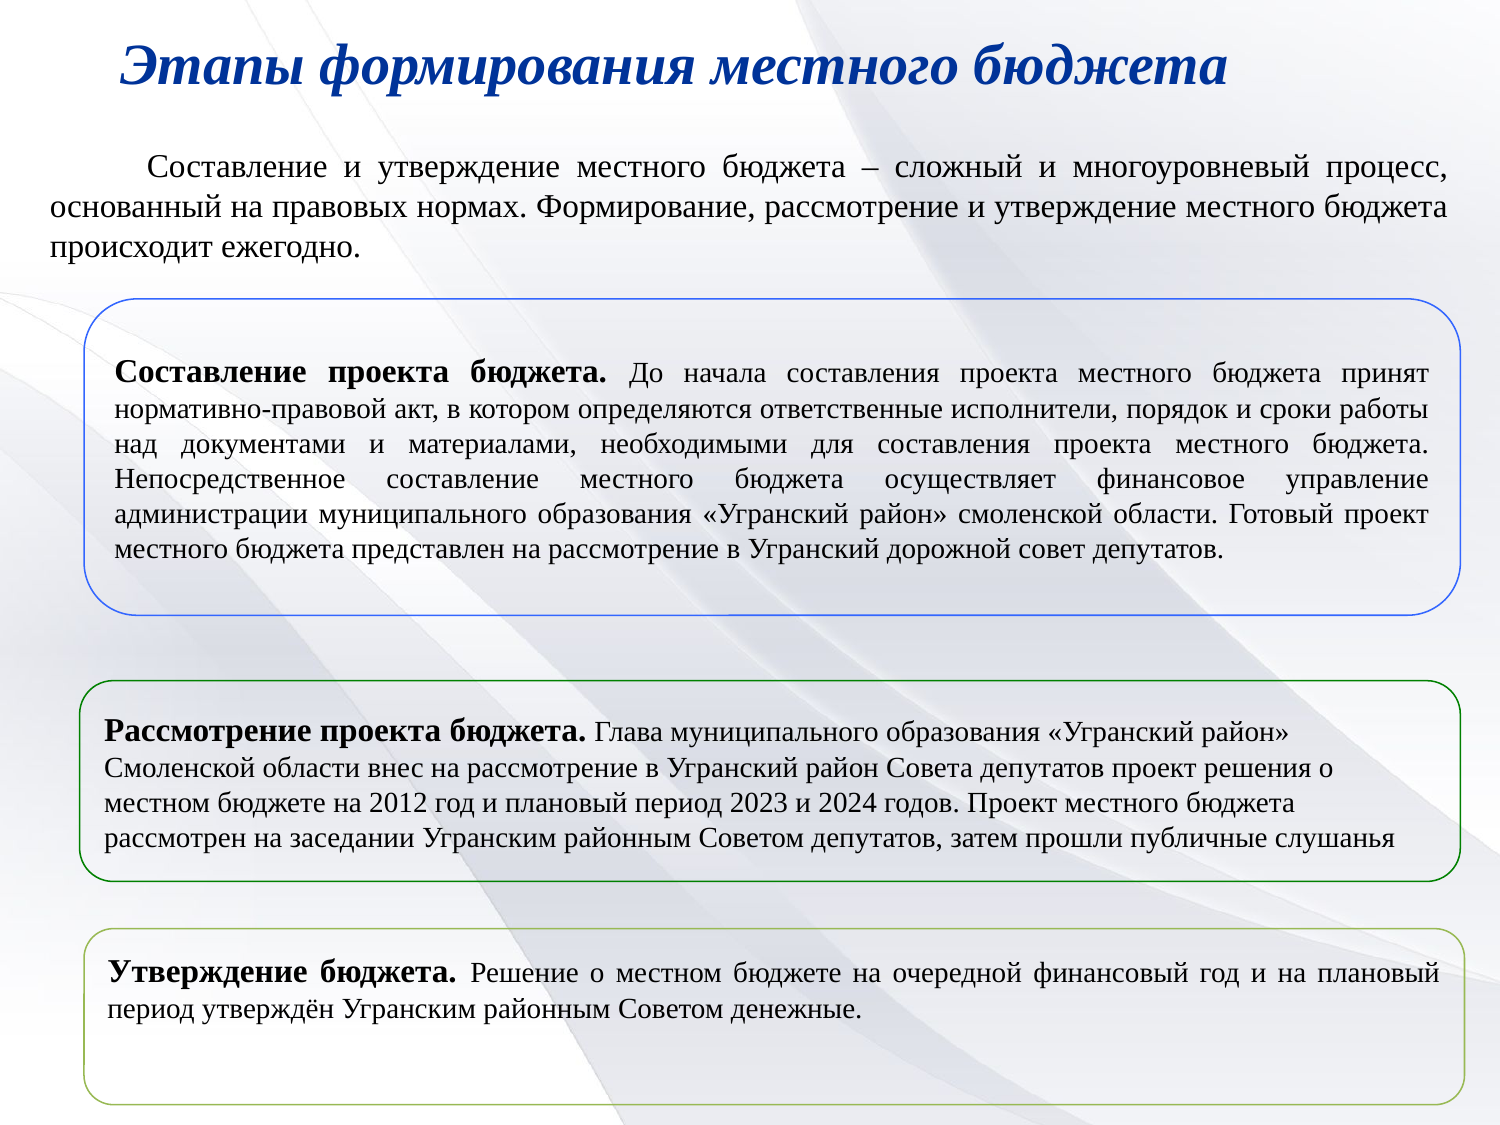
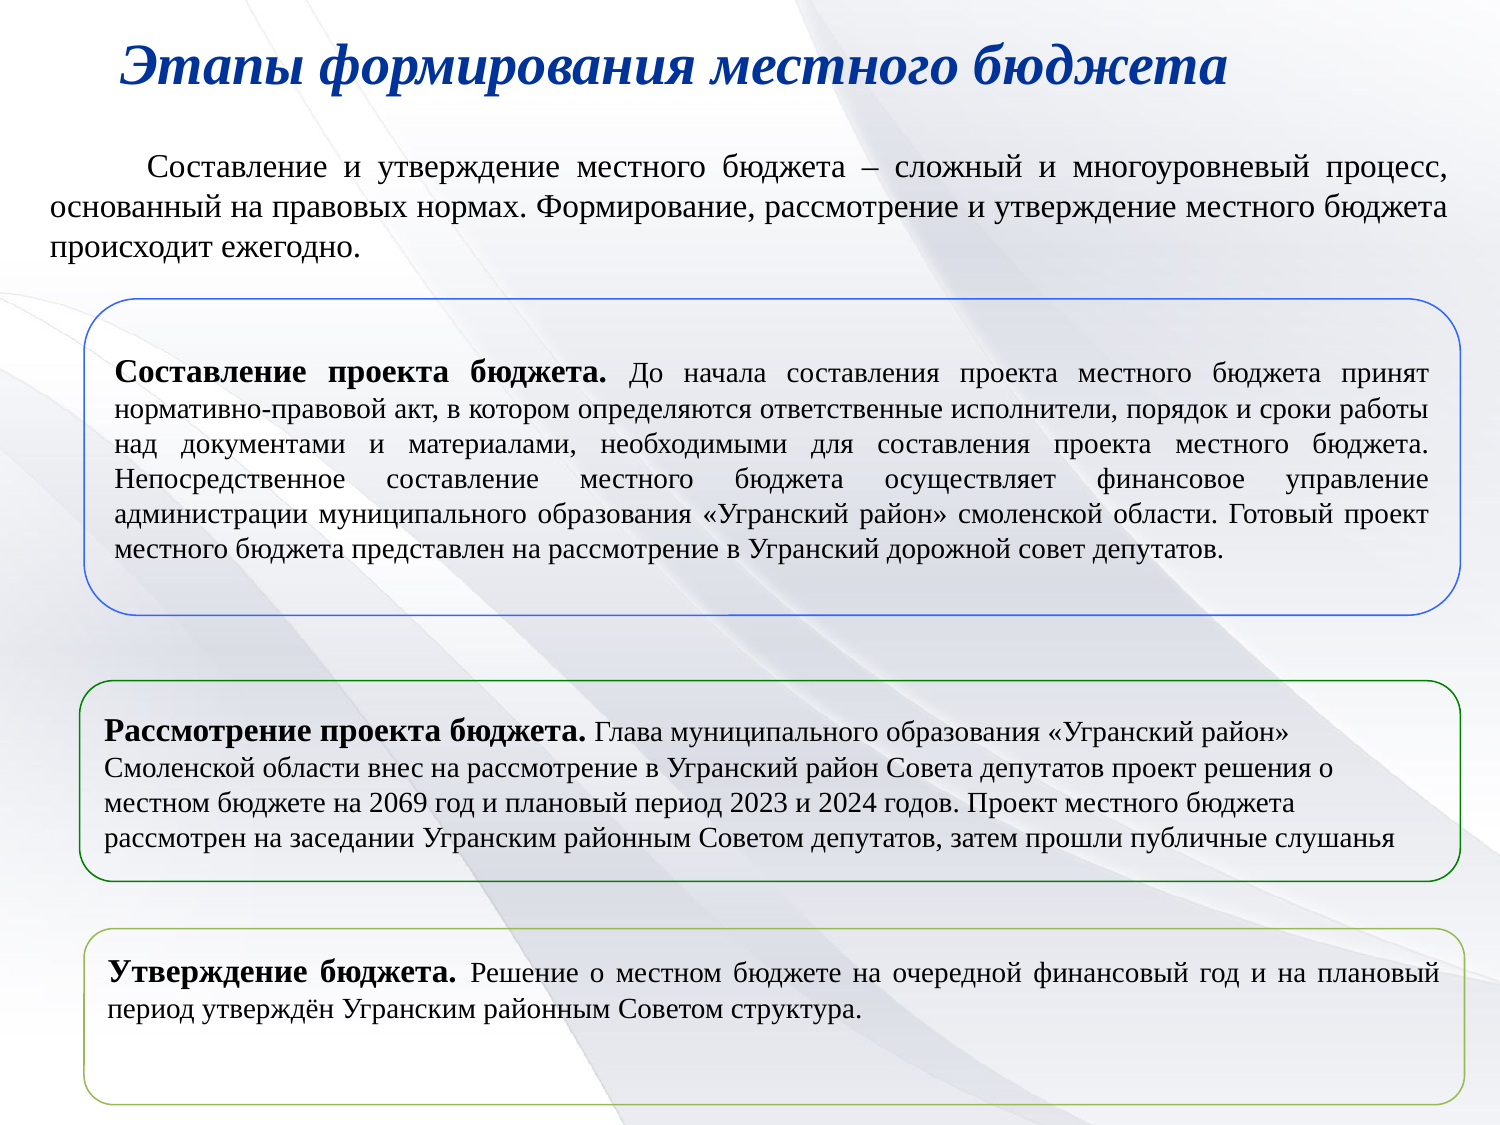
2012: 2012 -> 2069
денежные: денежные -> структура
